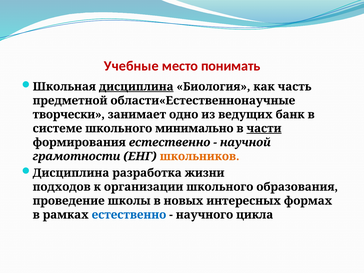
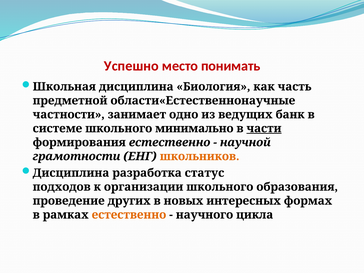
Учебные: Учебные -> Успешно
дисциплина at (136, 87) underline: present -> none
творчески: творчески -> частности
жизни: жизни -> статус
школы: школы -> других
естественно at (129, 215) colour: blue -> orange
